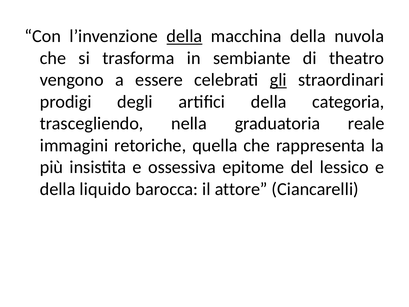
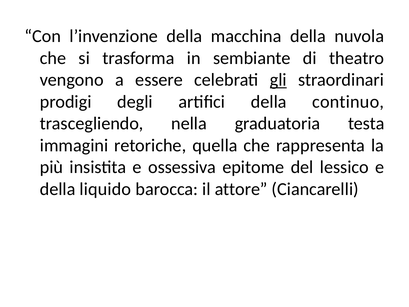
della at (184, 36) underline: present -> none
categoria: categoria -> continuo
reale: reale -> testa
